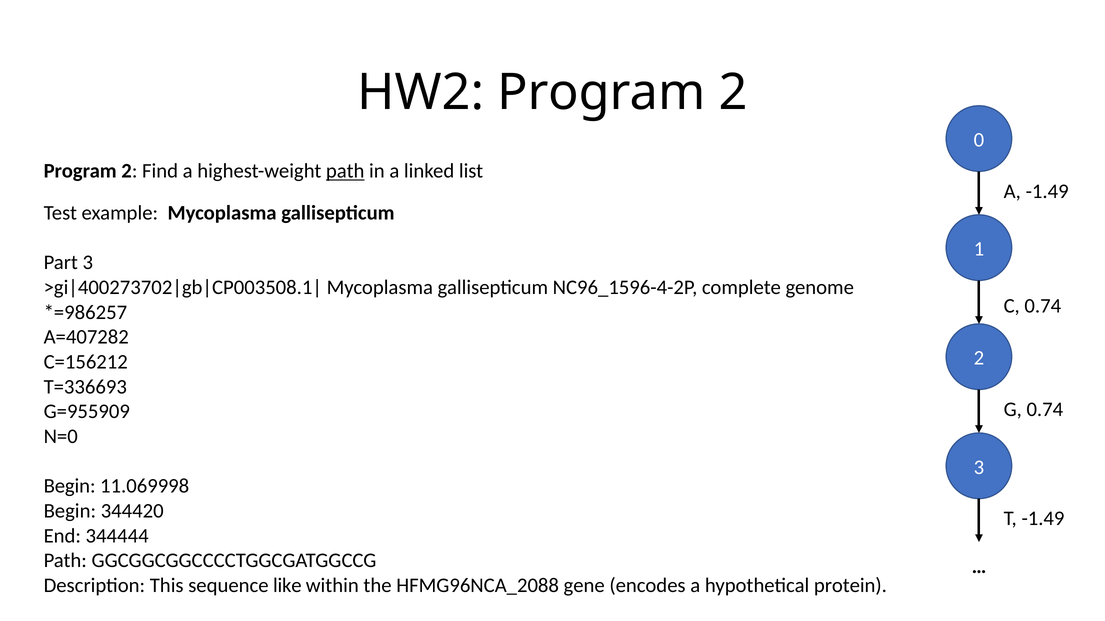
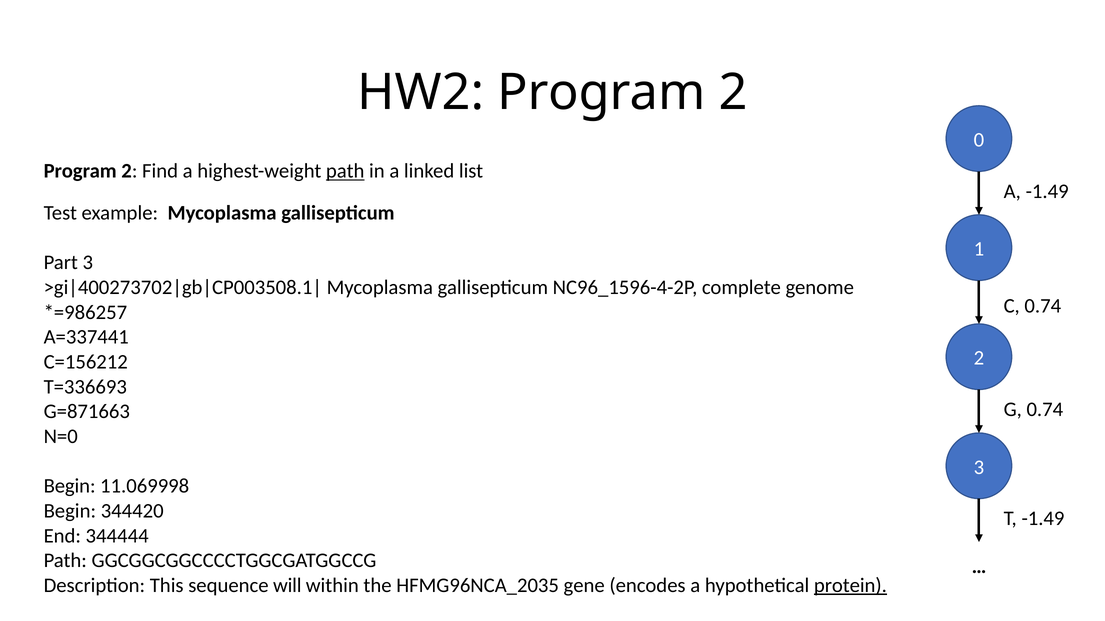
A=407282: A=407282 -> A=337441
G=955909: G=955909 -> G=871663
like: like -> will
HFMG96NCA_2088: HFMG96NCA_2088 -> HFMG96NCA_2035
protein underline: none -> present
